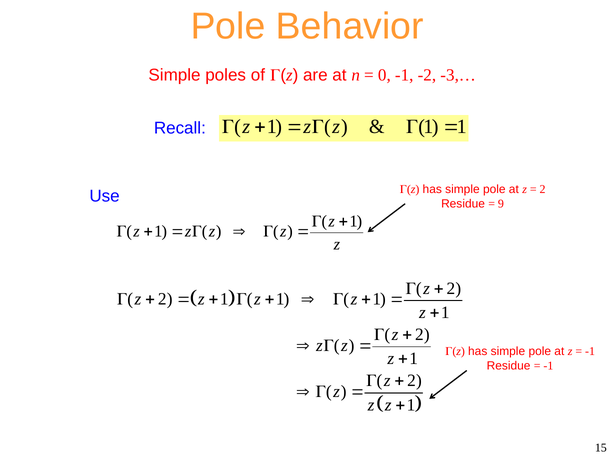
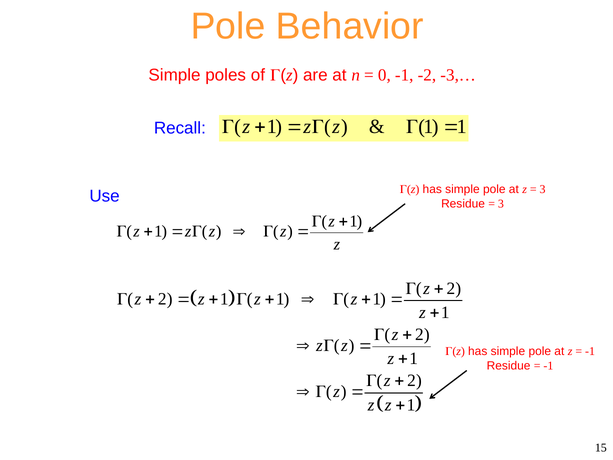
2 at (543, 189): 2 -> 3
9 at (501, 204): 9 -> 3
